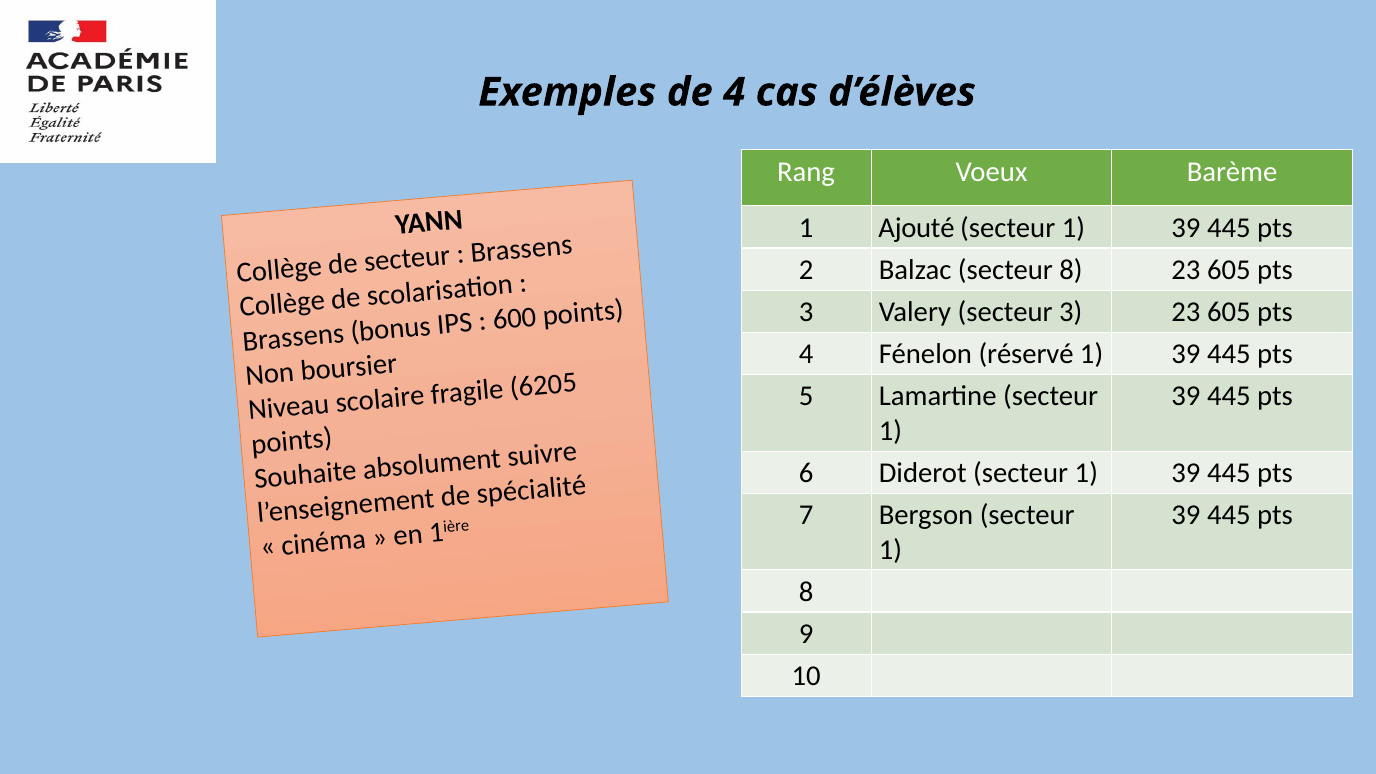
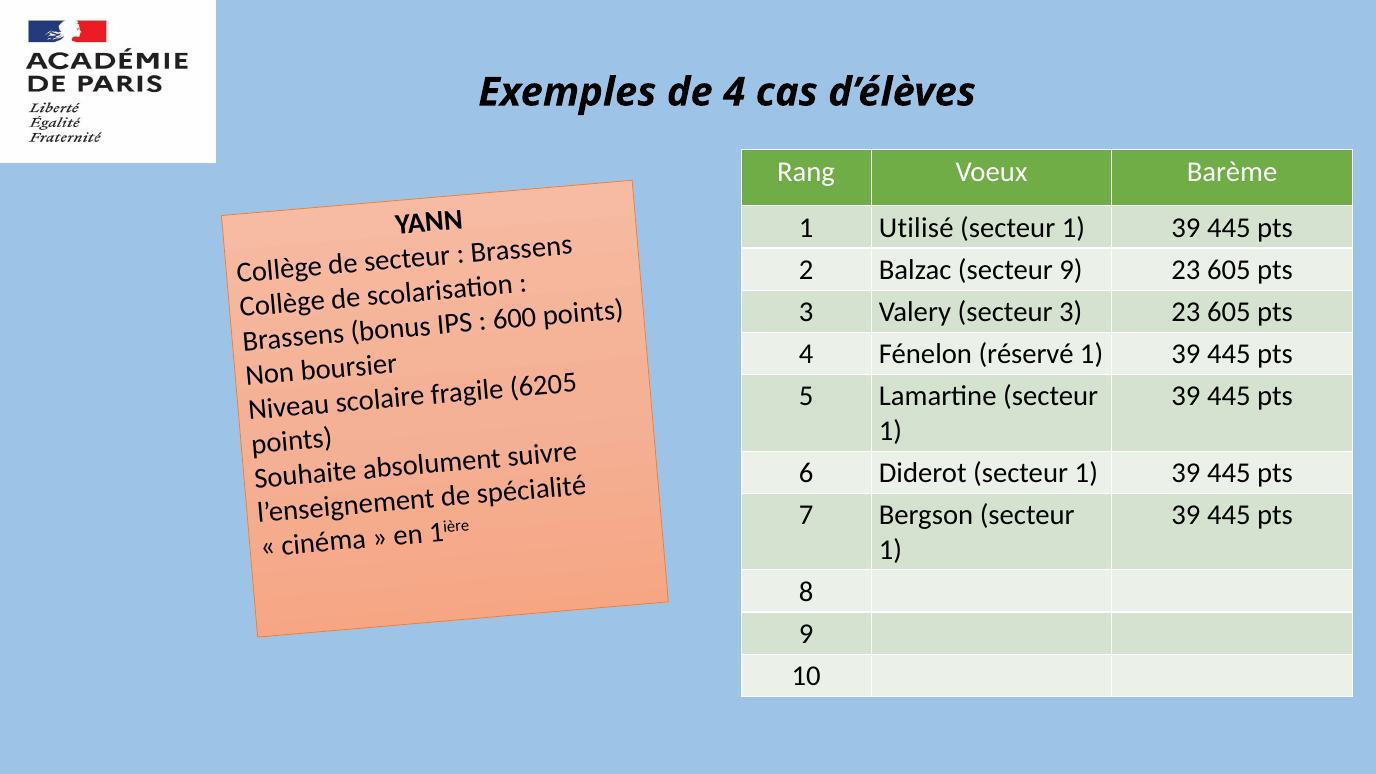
Ajouté: Ajouté -> Utilisé
secteur 8: 8 -> 9
